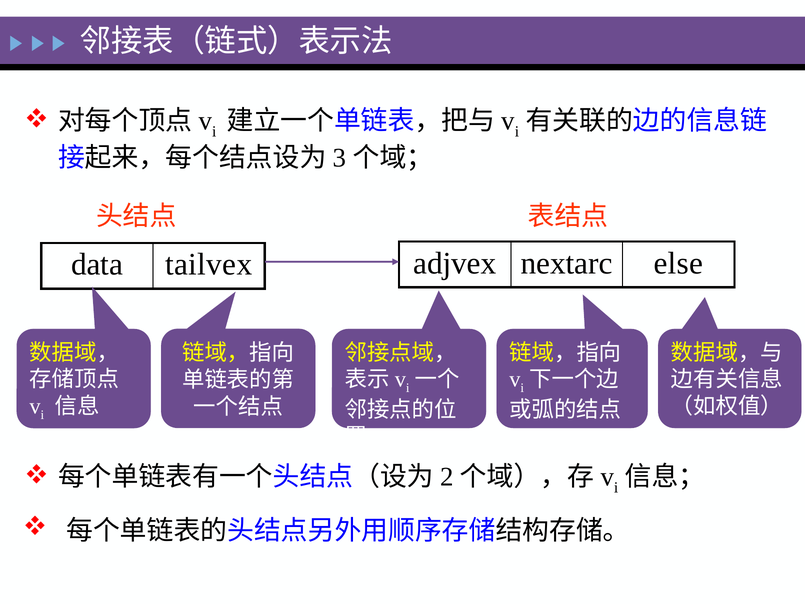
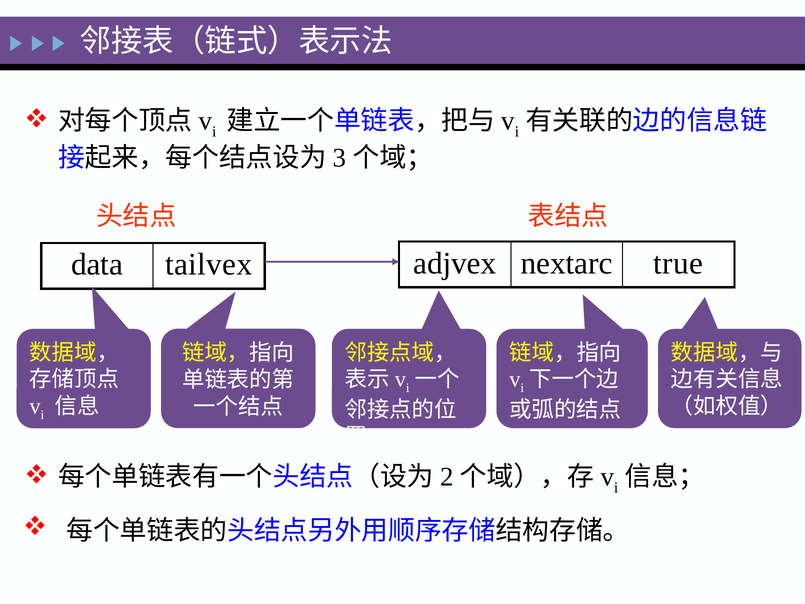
else: else -> true
